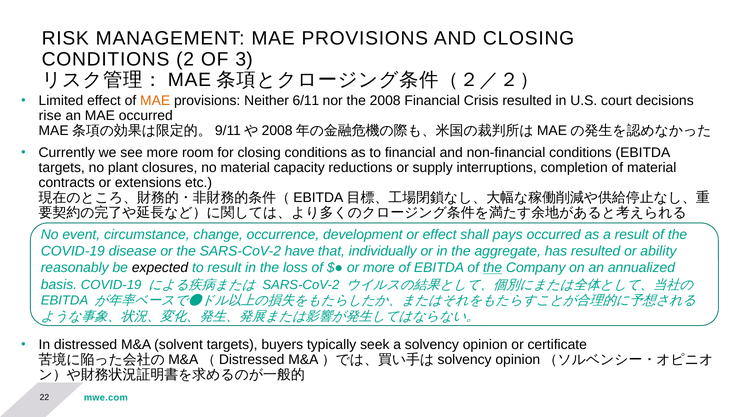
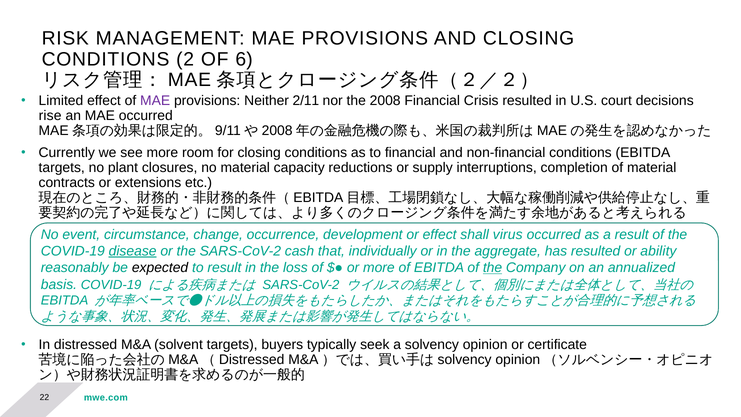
3: 3 -> 6
MAE at (155, 101) colour: orange -> purple
6/11: 6/11 -> 2/11
pays: pays -> virus
disease underline: none -> present
have: have -> cash
